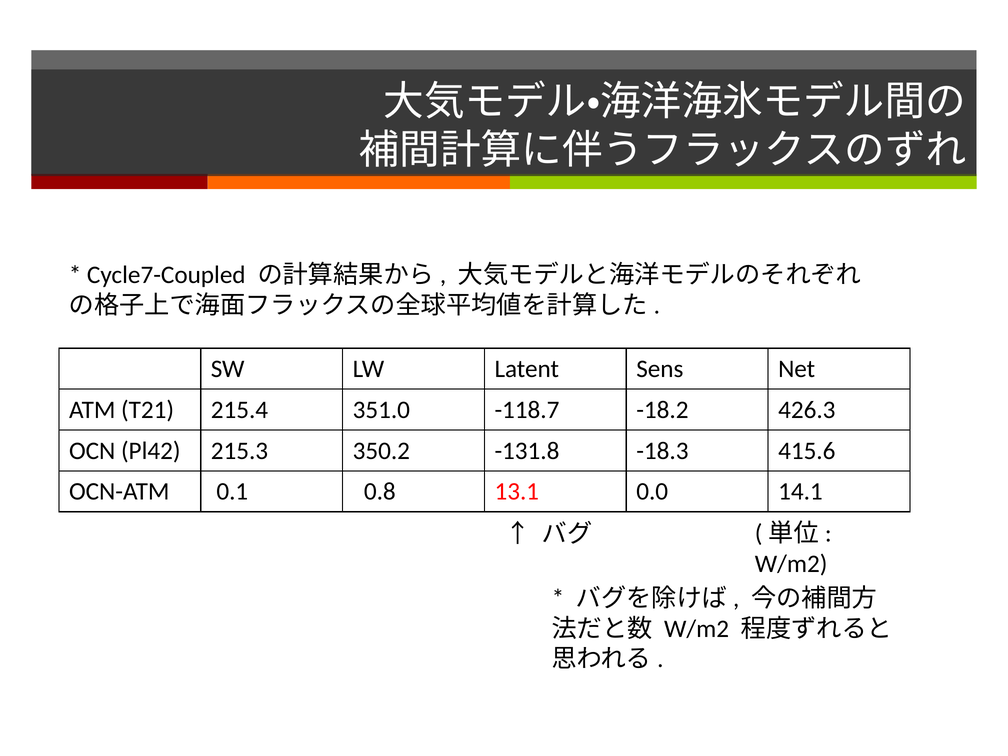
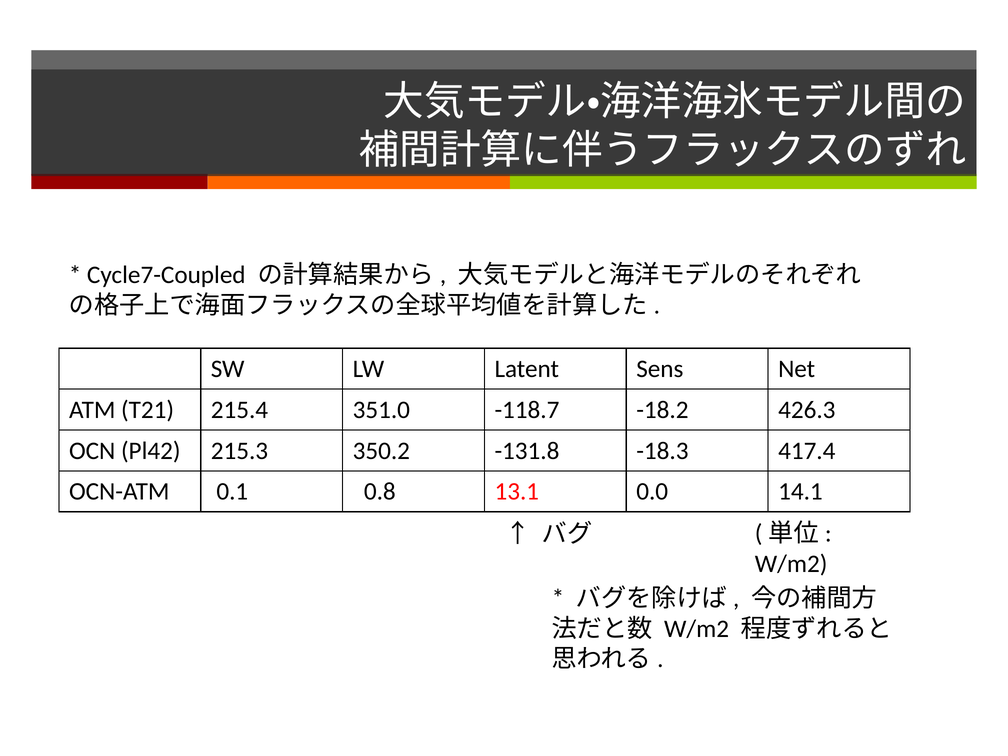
415.6: 415.6 -> 417.4
